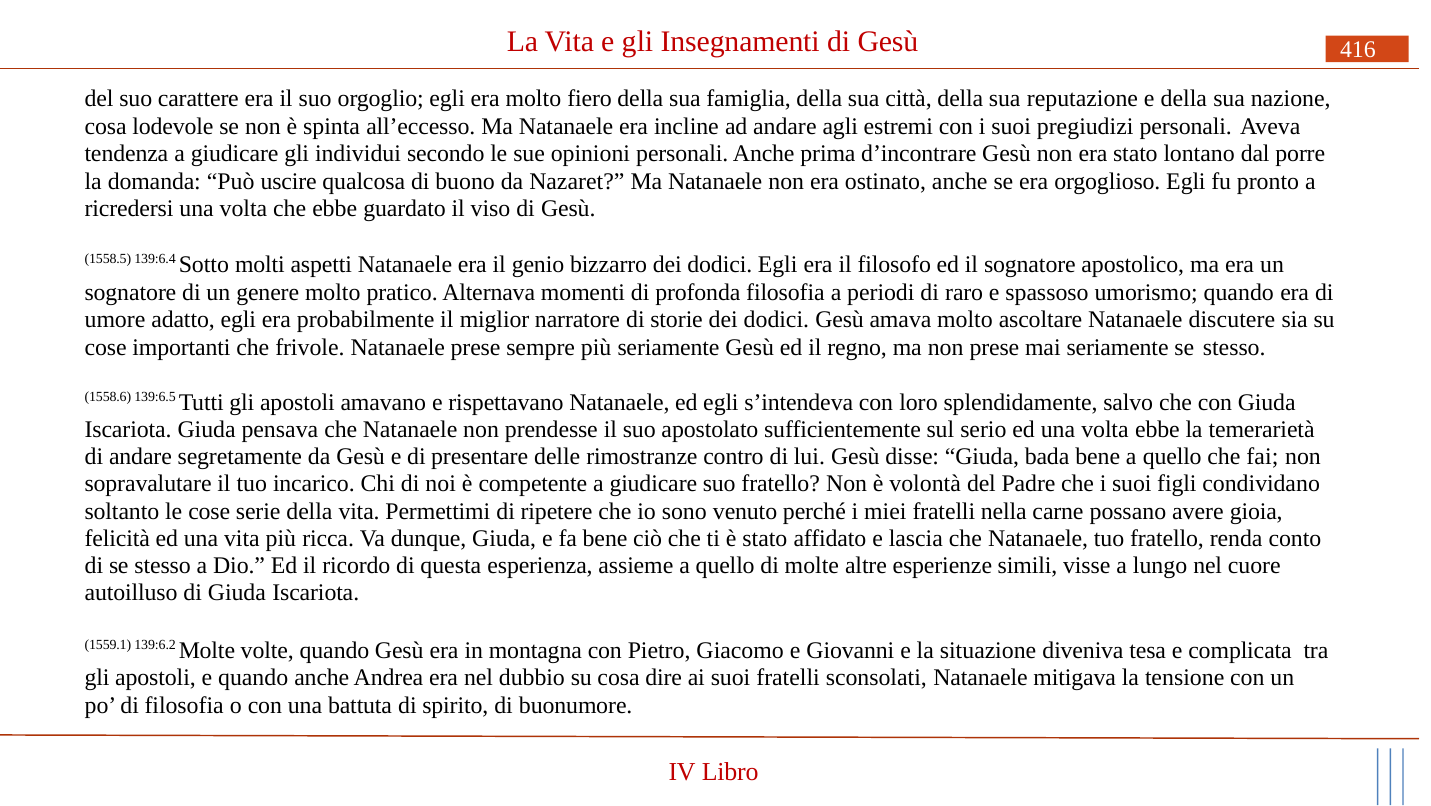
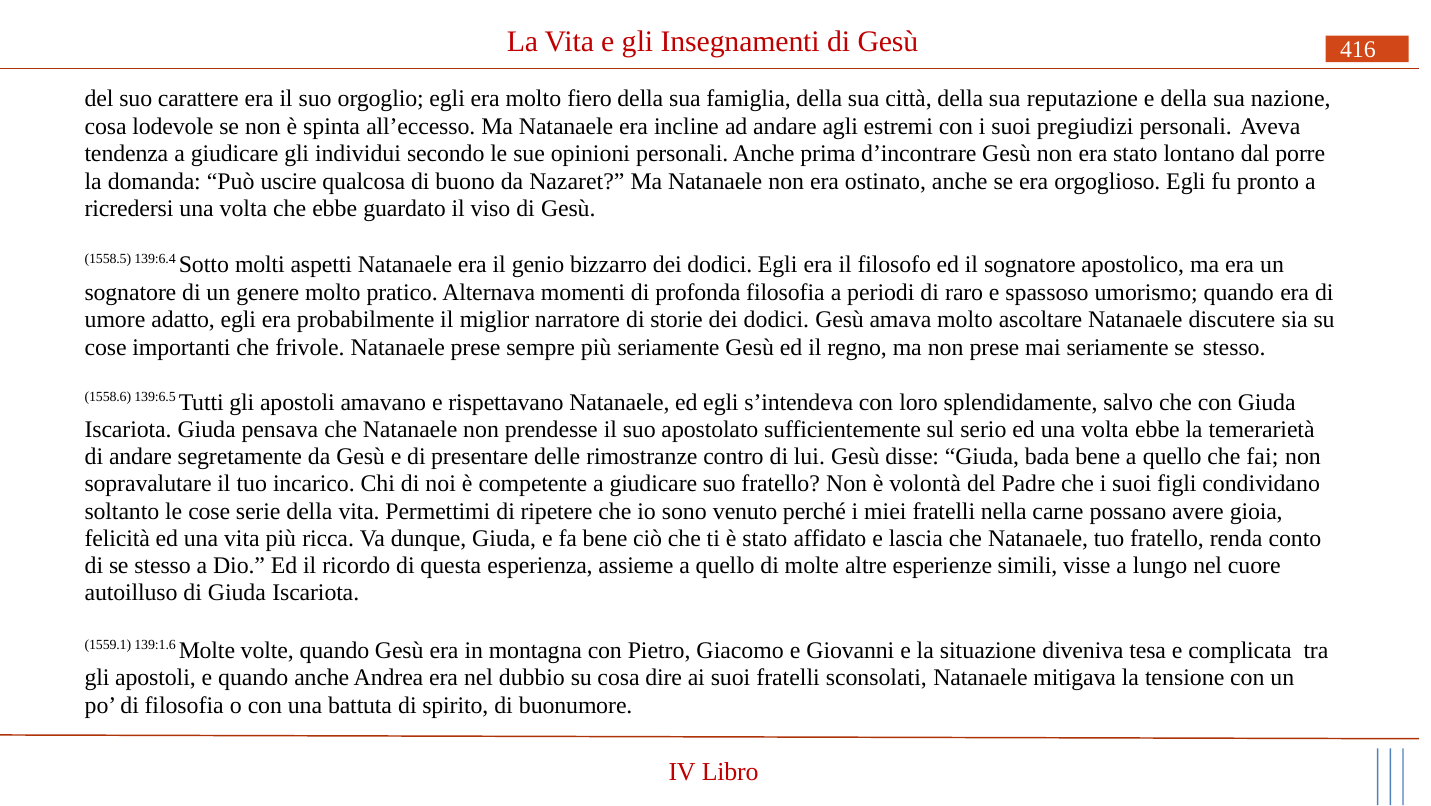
139:6.2: 139:6.2 -> 139:1.6
